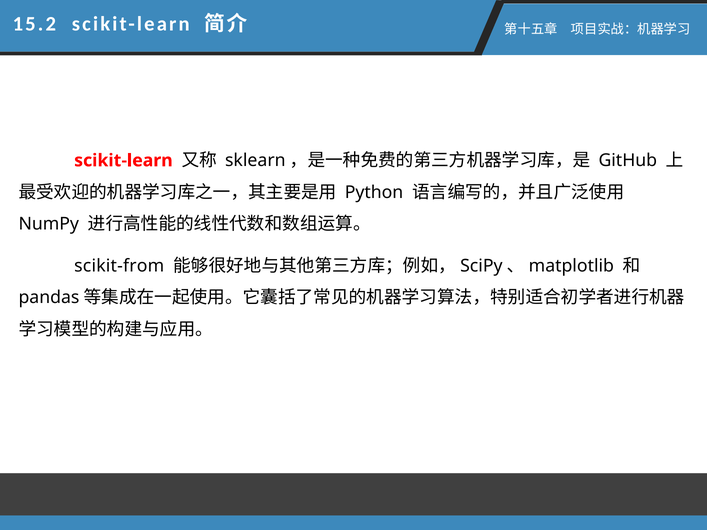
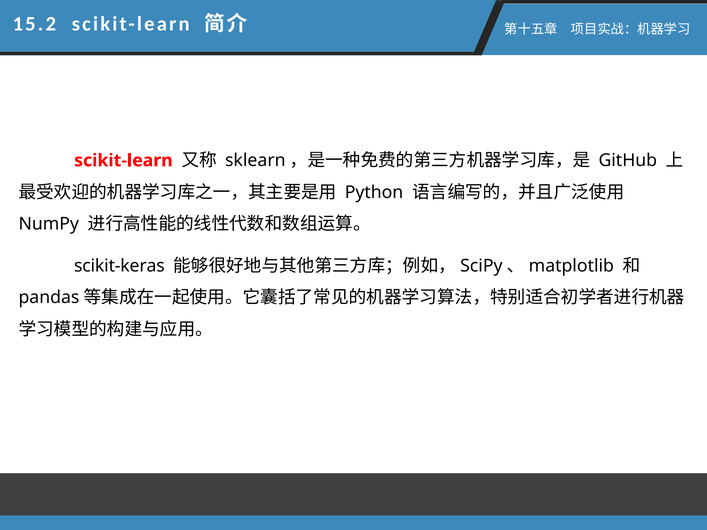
scikit-from: scikit-from -> scikit-keras
